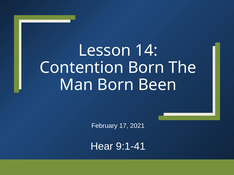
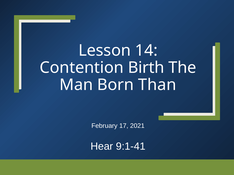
Contention Born: Born -> Birth
Been: Been -> Than
